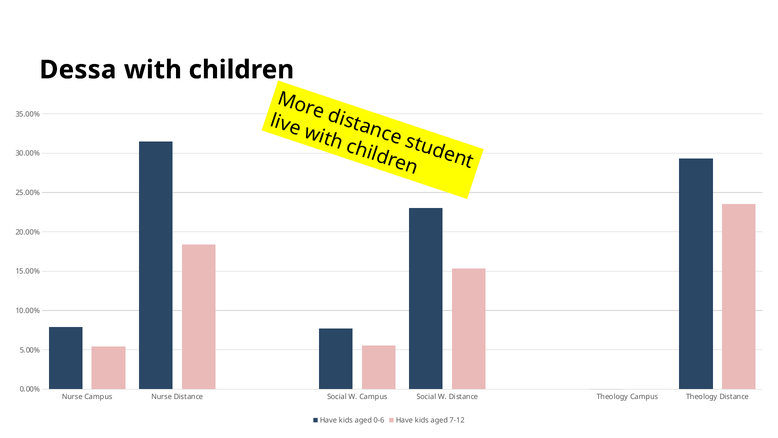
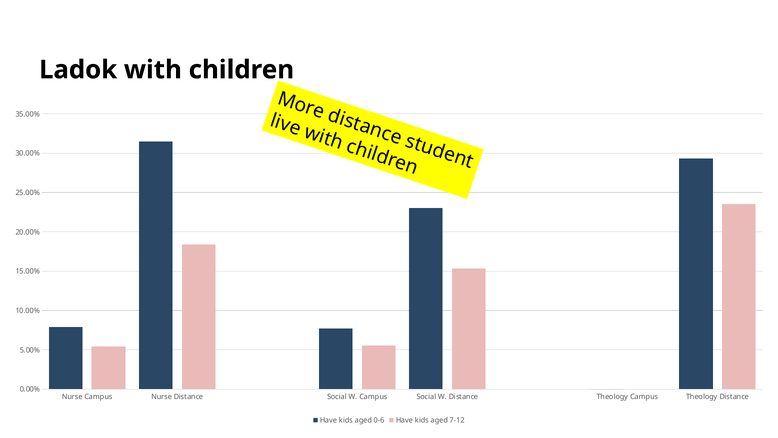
Dessa: Dessa -> Ladok
